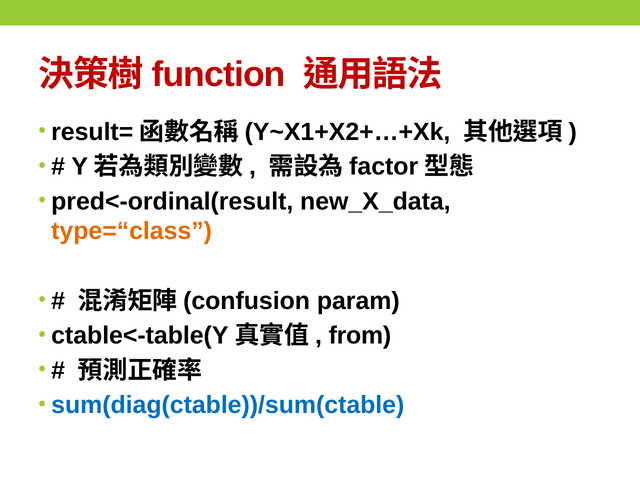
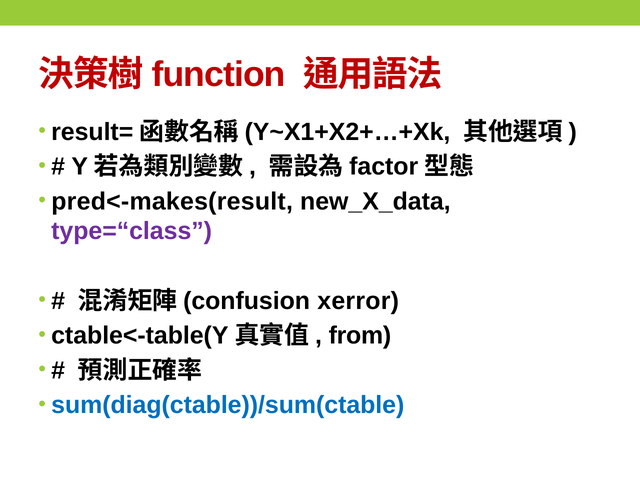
pred<-ordinal(result: pred<-ordinal(result -> pred<-makes(result
type=“class colour: orange -> purple
param: param -> xerror
